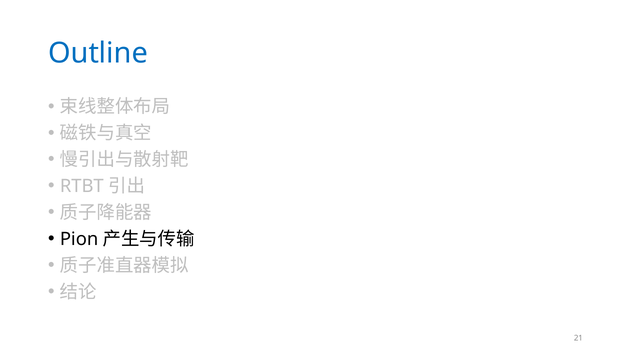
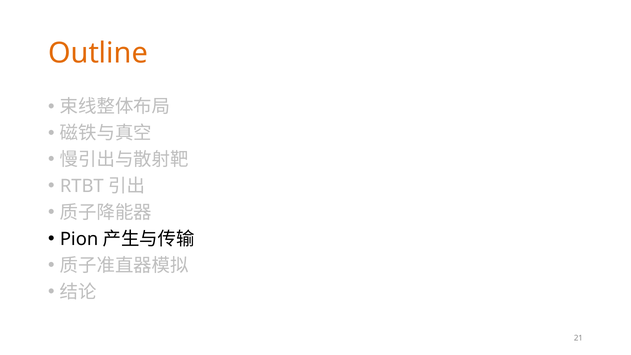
Outline colour: blue -> orange
